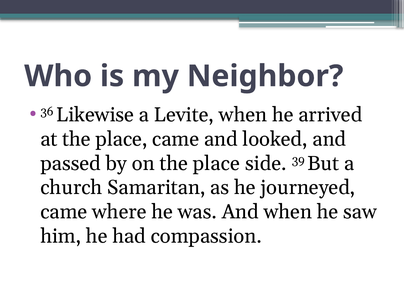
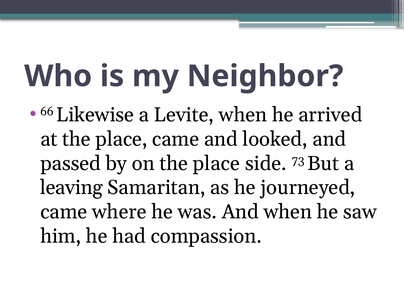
36: 36 -> 66
39: 39 -> 73
church: church -> leaving
